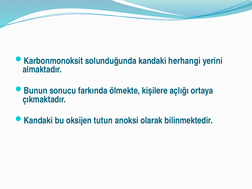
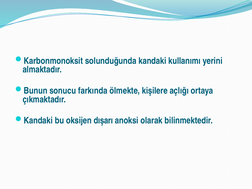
herhangi: herhangi -> kullanımı
tutun: tutun -> dışarı
